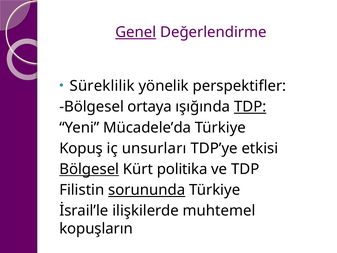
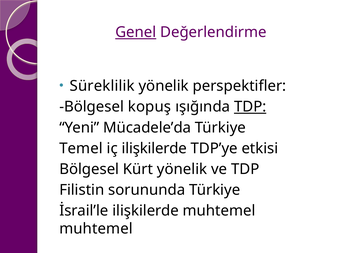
ortaya: ortaya -> kopuş
Kopuş: Kopuş -> Temel
iç unsurları: unsurları -> ilişkilerde
Bölgesel at (89, 169) underline: present -> none
Kürt politika: politika -> yönelik
sorununda underline: present -> none
kopuşların at (96, 229): kopuşların -> muhtemel
